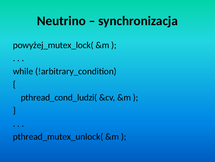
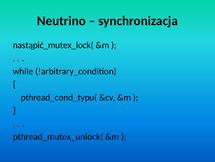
powyżej_mutex_lock(: powyżej_mutex_lock( -> nastąpić_mutex_lock(
pthread_cond_ludzi(: pthread_cond_ludzi( -> pthread_cond_typu(
